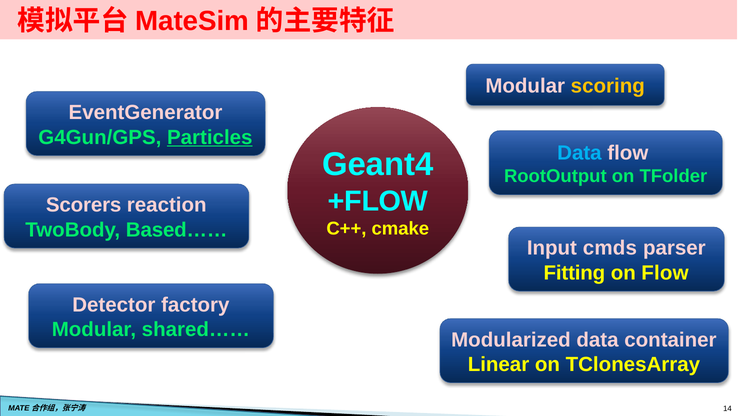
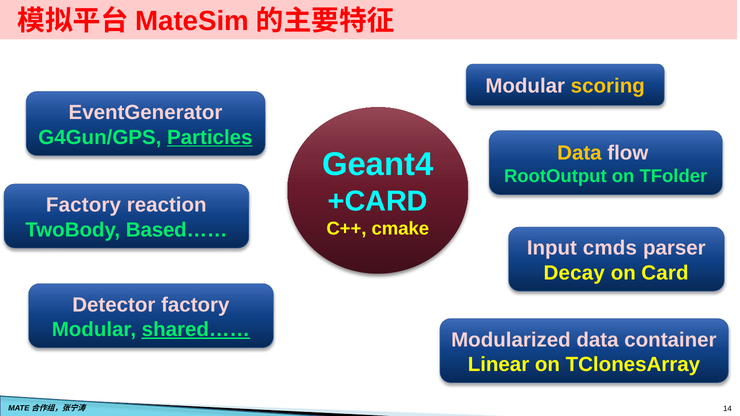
Data at (579, 153) colour: light blue -> yellow
+FLOW: +FLOW -> +CARD
Scorers at (84, 205): Scorers -> Factory
Fitting: Fitting -> Decay
on Flow: Flow -> Card
shared…… underline: none -> present
